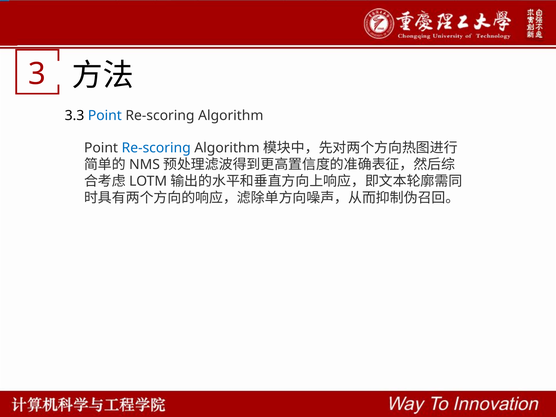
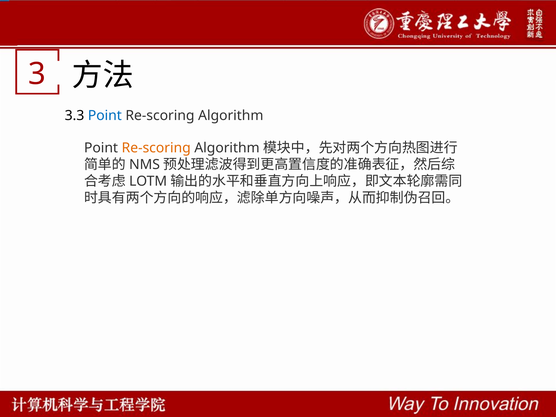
Re-scoring at (156, 148) colour: blue -> orange
